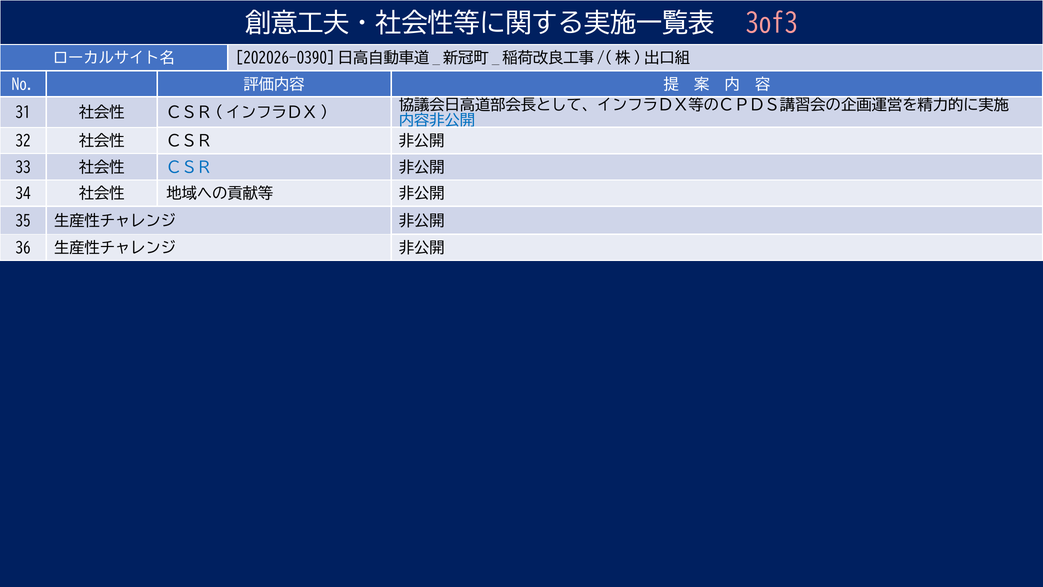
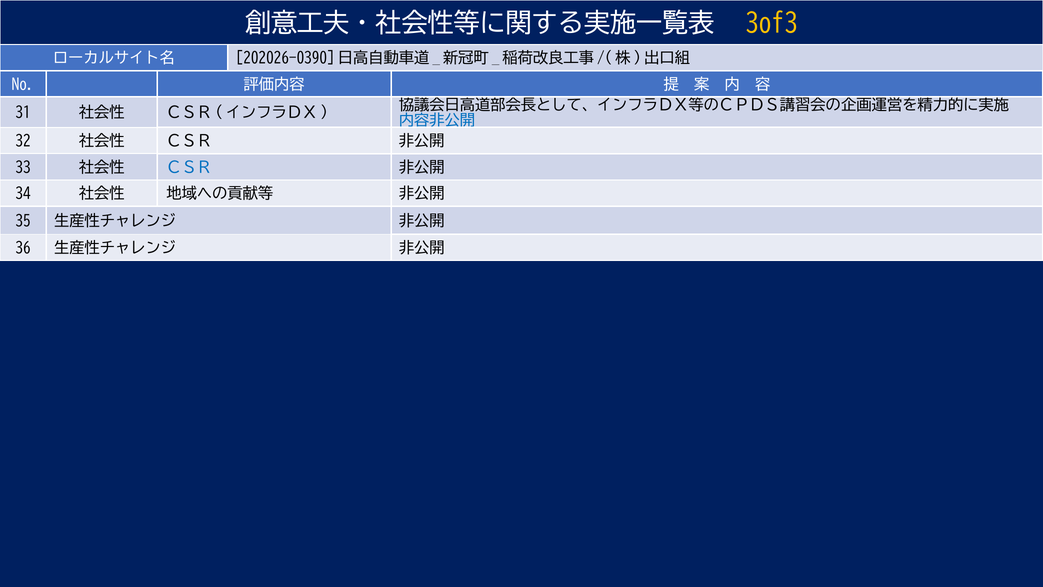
3of3 colour: pink -> yellow
